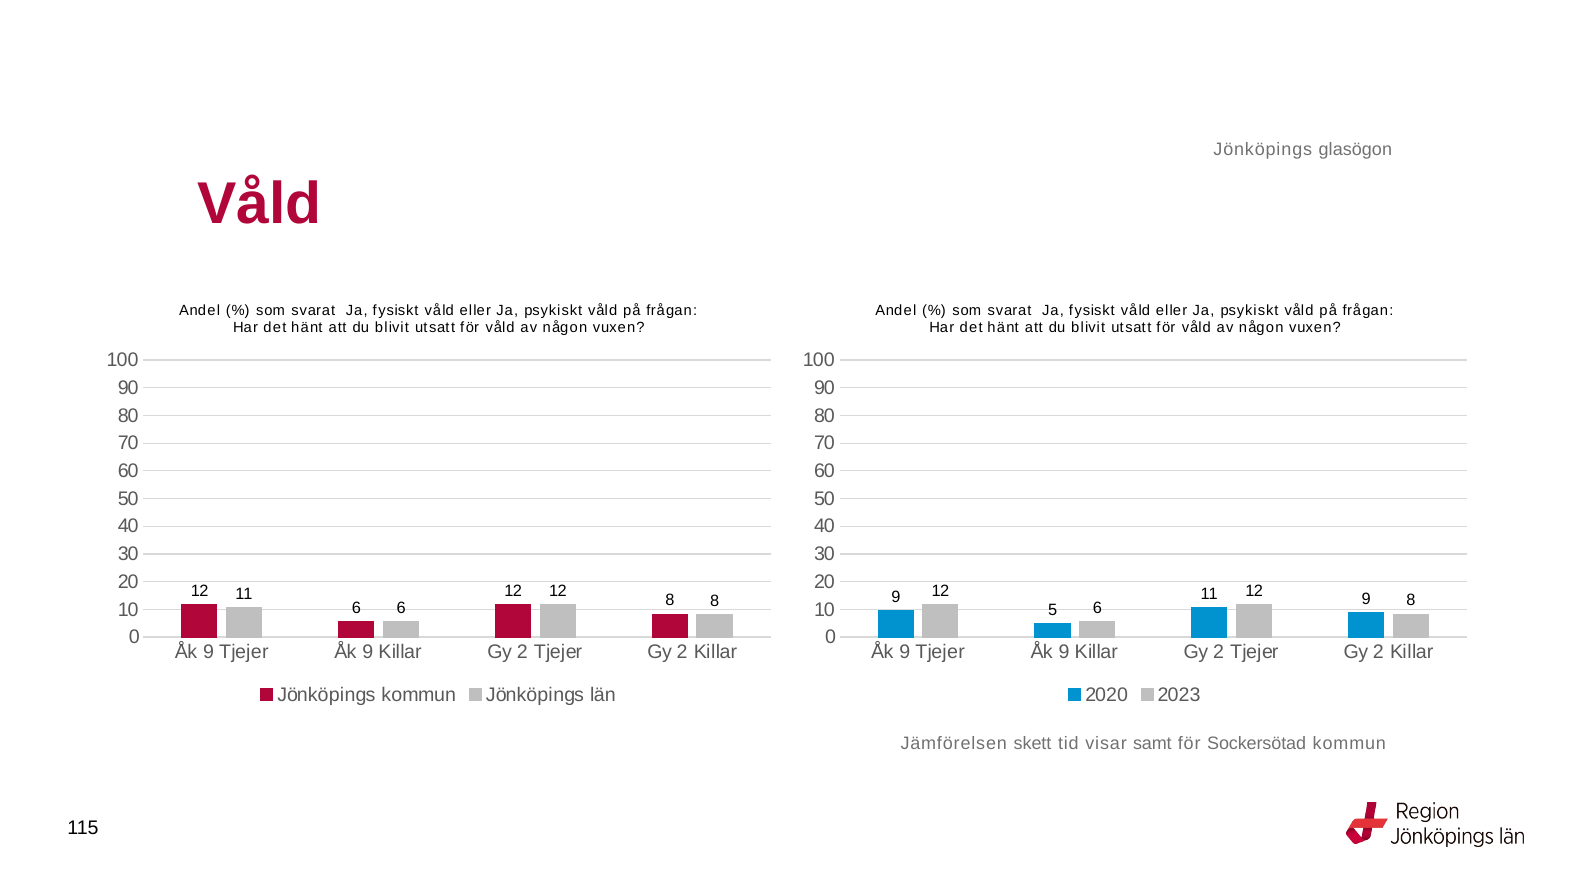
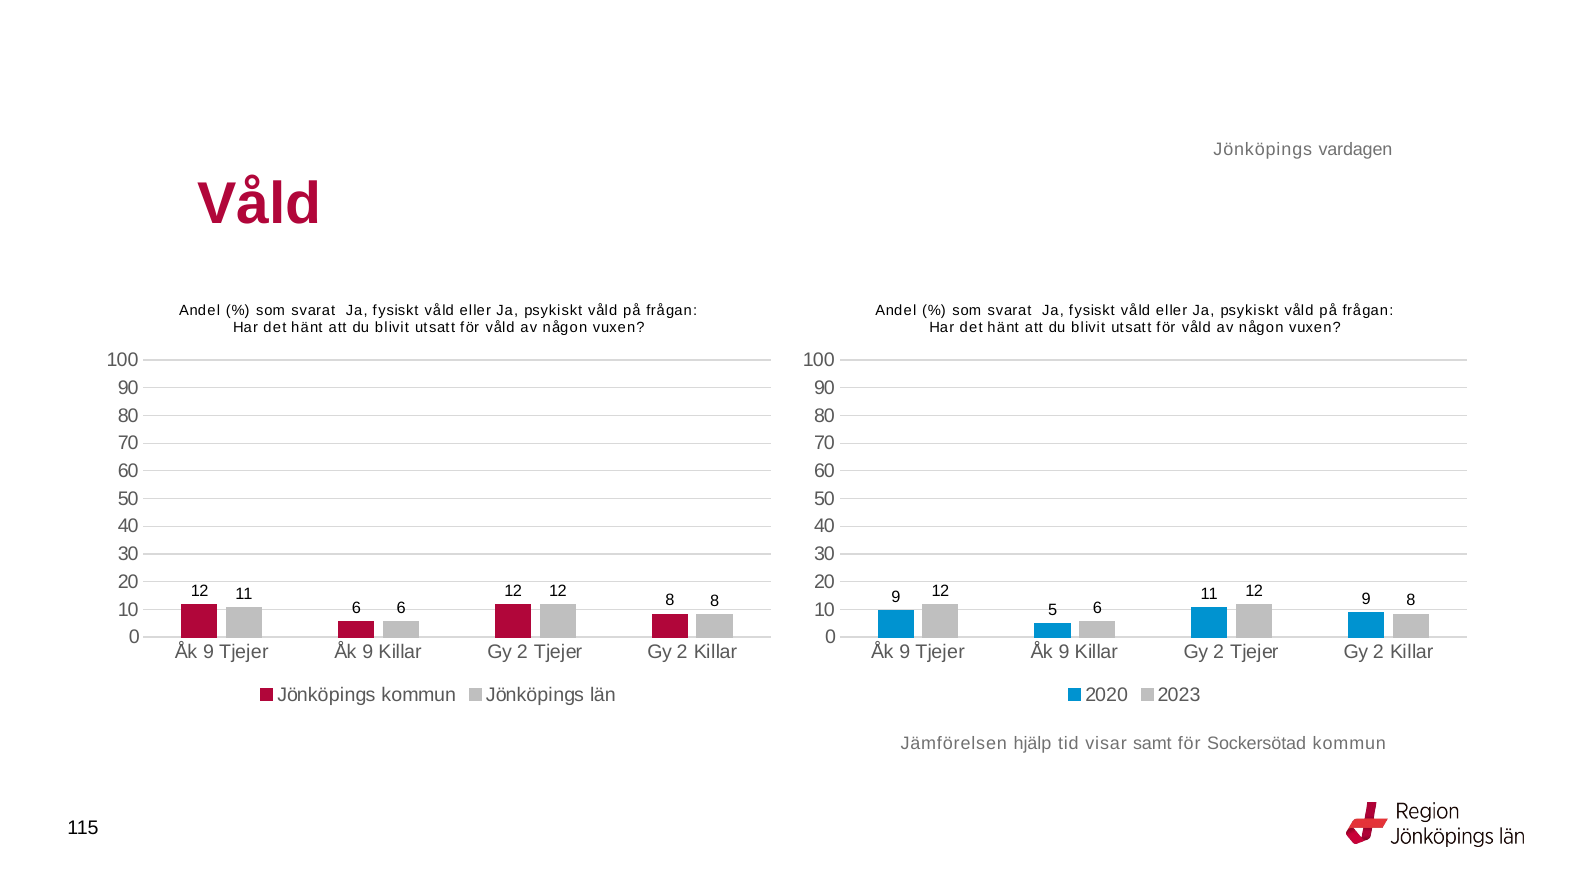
glasögon: glasögon -> vardagen
skett: skett -> hjälp
